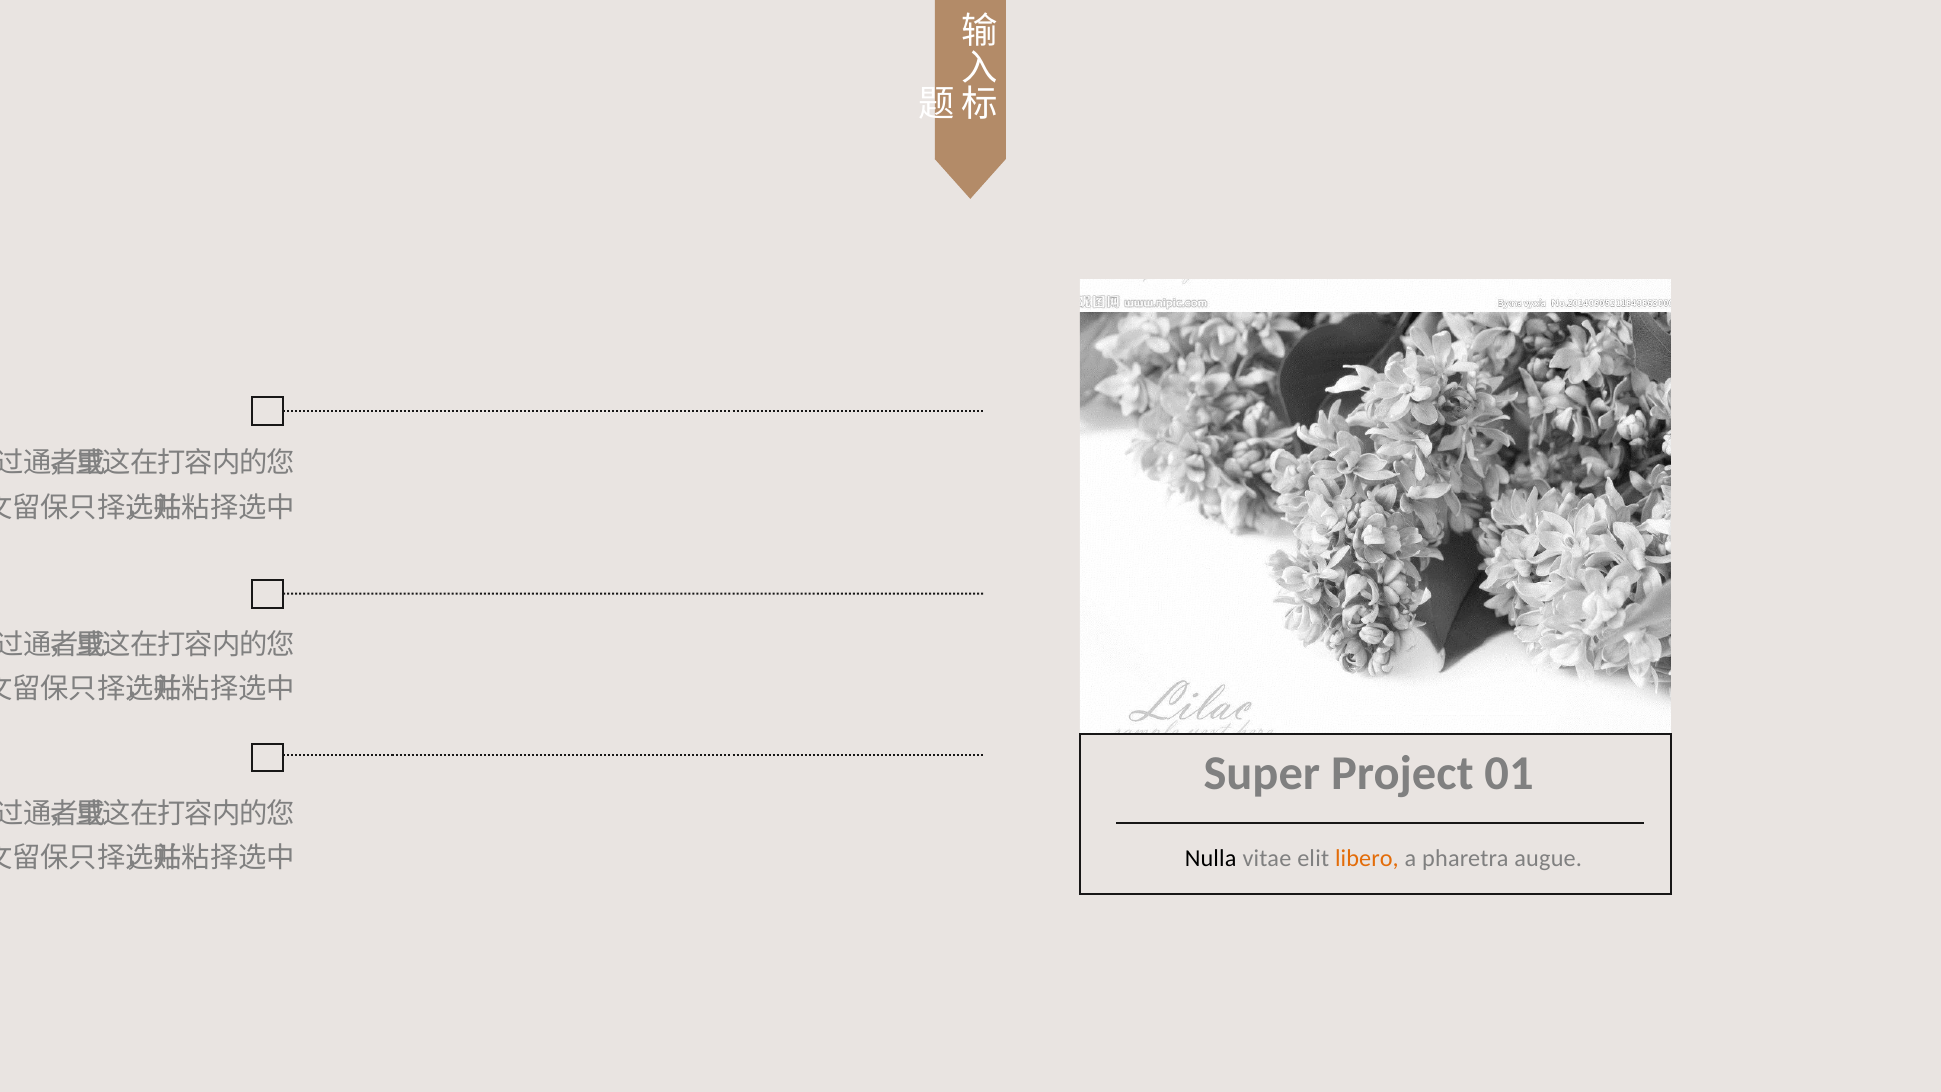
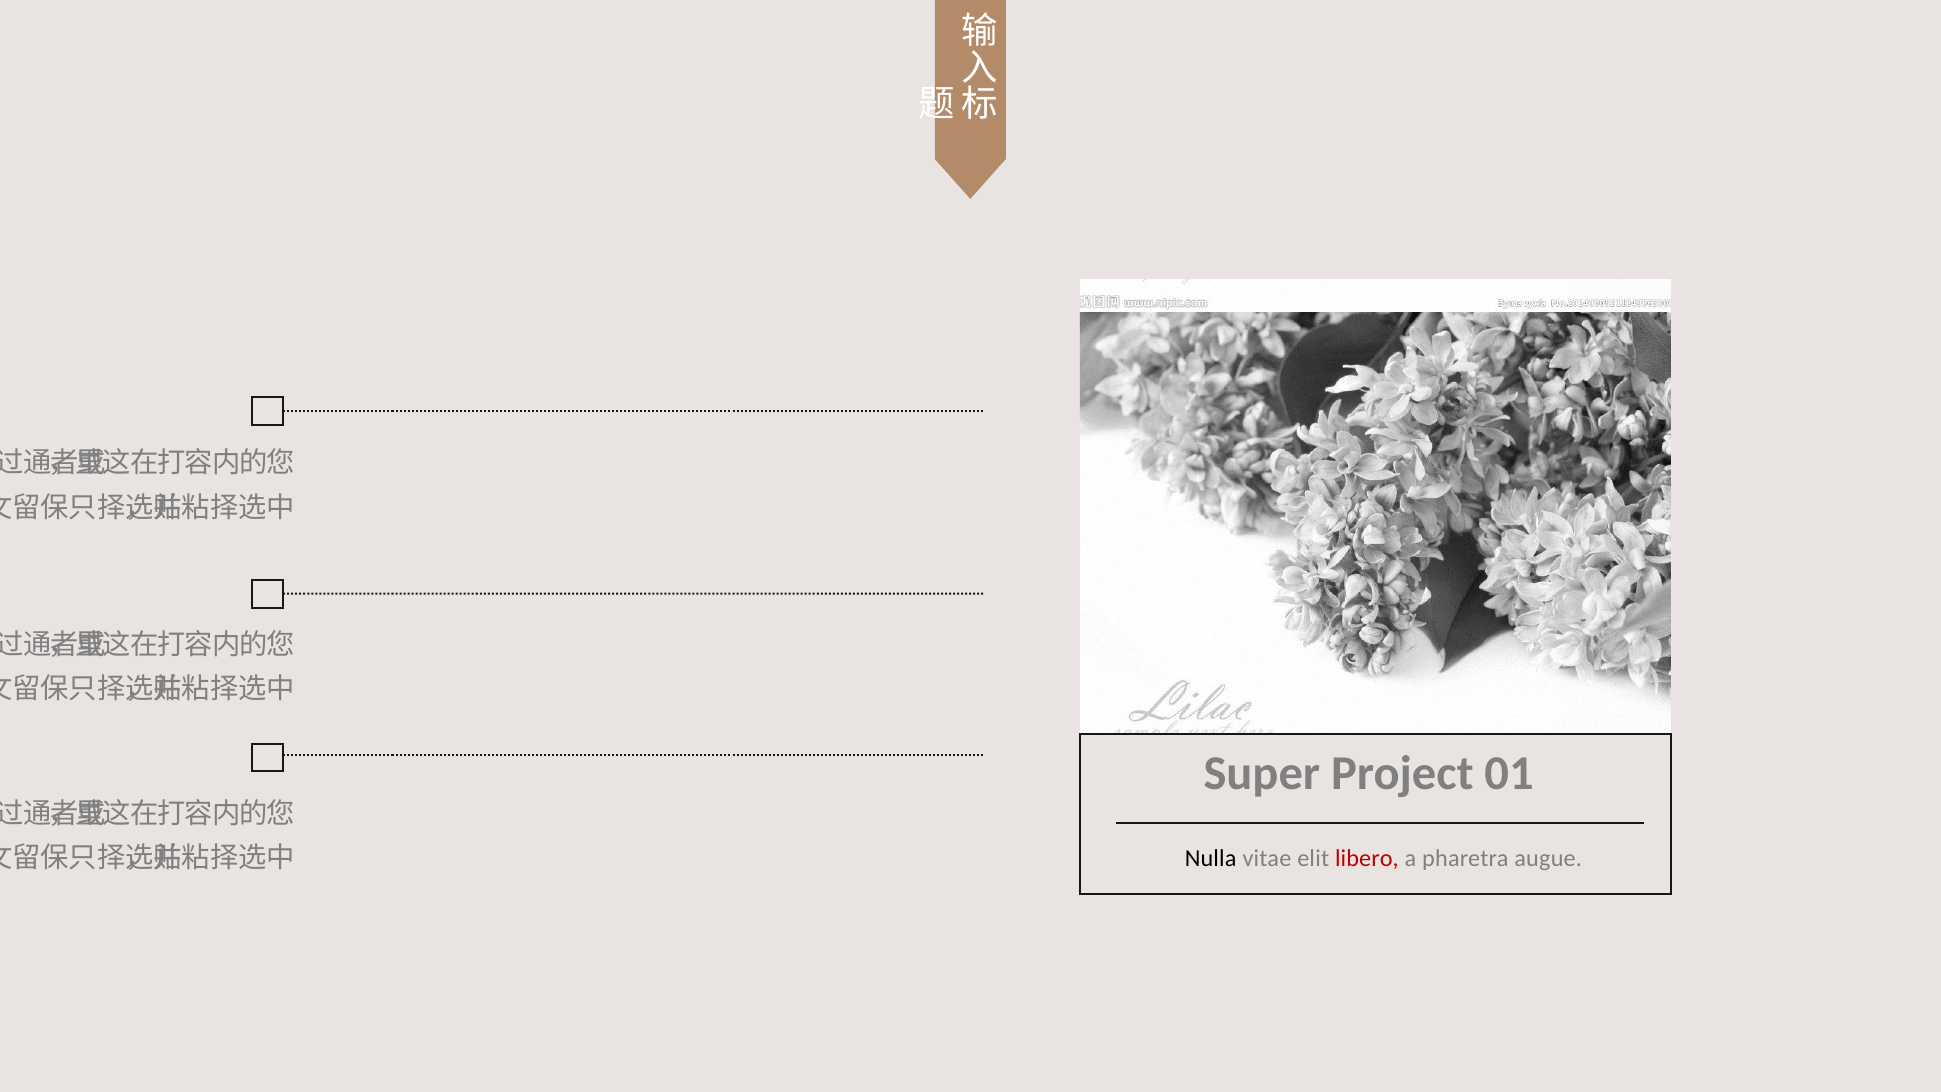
libero colour: orange -> red
